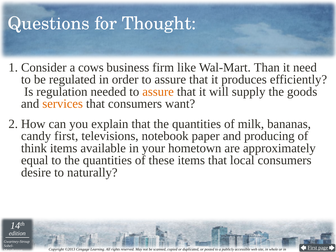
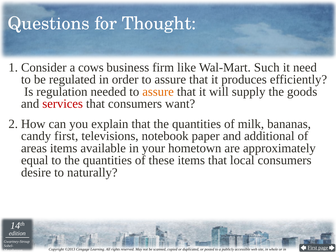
Than: Than -> Such
services colour: orange -> red
producing: producing -> additional
think: think -> areas
